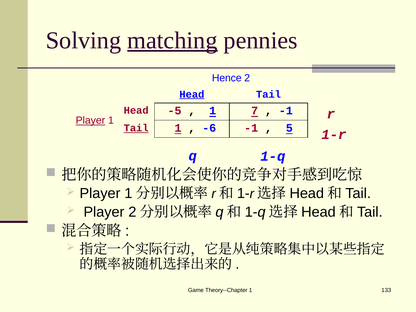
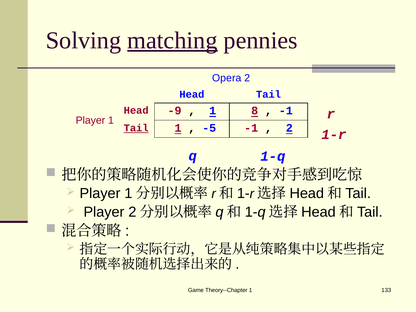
Hence: Hence -> Opera
Head at (192, 94) underline: present -> none
-5: -5 -> -9
7: 7 -> 8
Player at (90, 120) underline: present -> none
-6: -6 -> -5
5 at (289, 128): 5 -> 2
